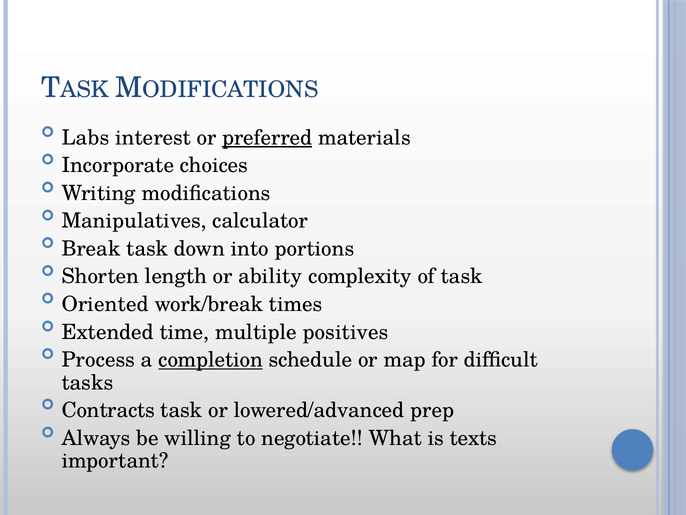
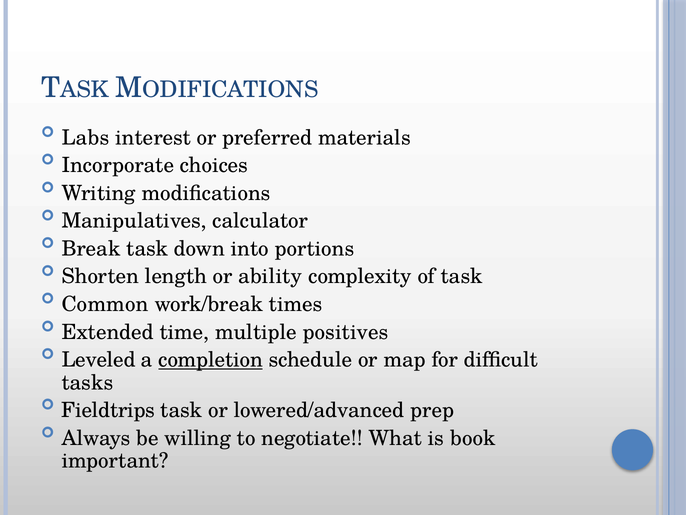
preferred underline: present -> none
Oriented: Oriented -> Common
Process: Process -> Leveled
Contracts: Contracts -> Fieldtrips
texts: texts -> book
